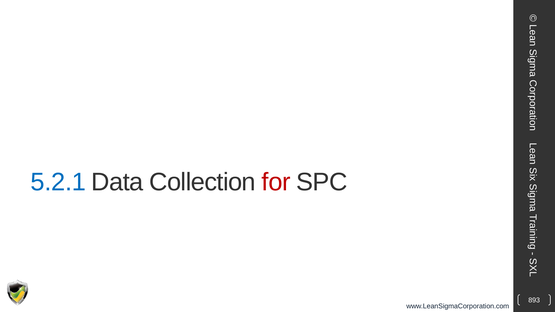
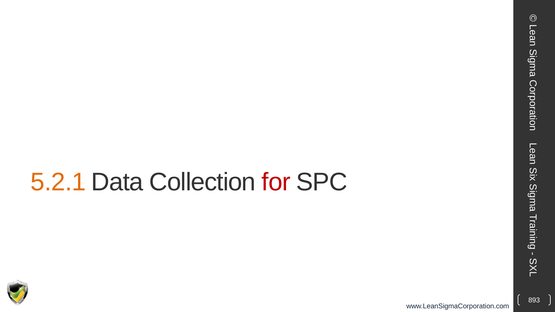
5.2.1 colour: blue -> orange
